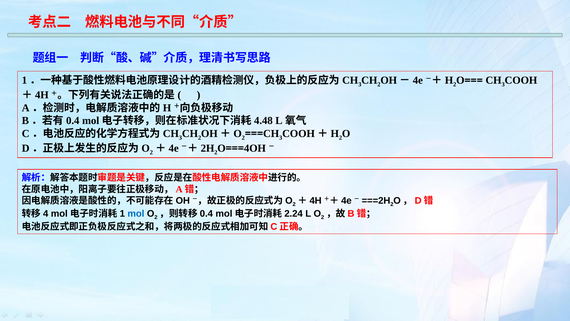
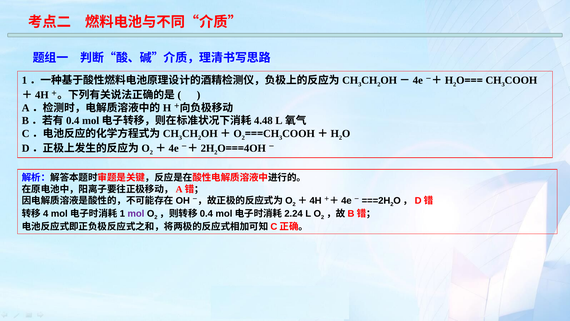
mol colour: blue -> purple
